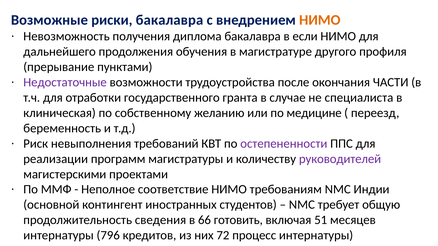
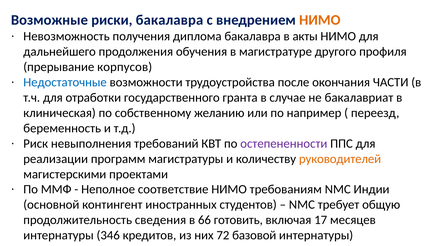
если: если -> акты
пунктами: пунктами -> корпусов
Недостаточные colour: purple -> blue
специалиста: специалиста -> бакалавриат
медицине: медицине -> например
руководителей colour: purple -> orange
51: 51 -> 17
796: 796 -> 346
процесс: процесс -> базовой
